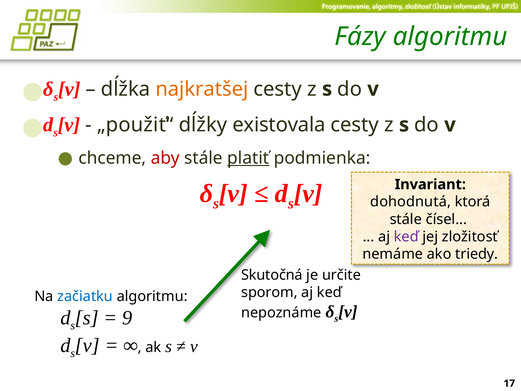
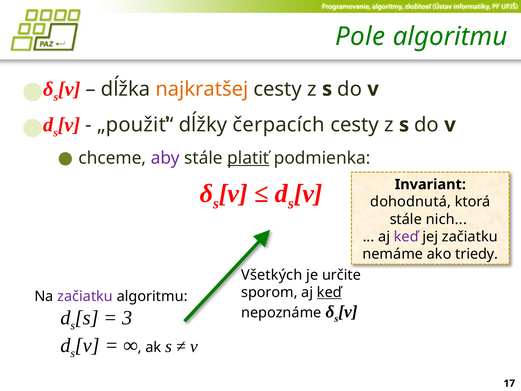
Fázy: Fázy -> Pole
existovala: existovala -> čerpacích
aby colour: red -> purple
čísel: čísel -> nich
jej zložitosť: zložitosť -> začiatku
Skutočná: Skutočná -> Všetkých
keď at (329, 292) underline: none -> present
začiatku at (85, 296) colour: blue -> purple
9: 9 -> 3
